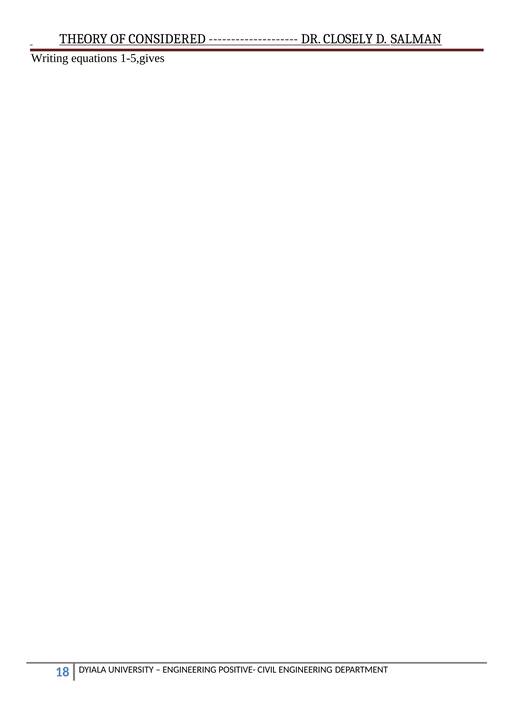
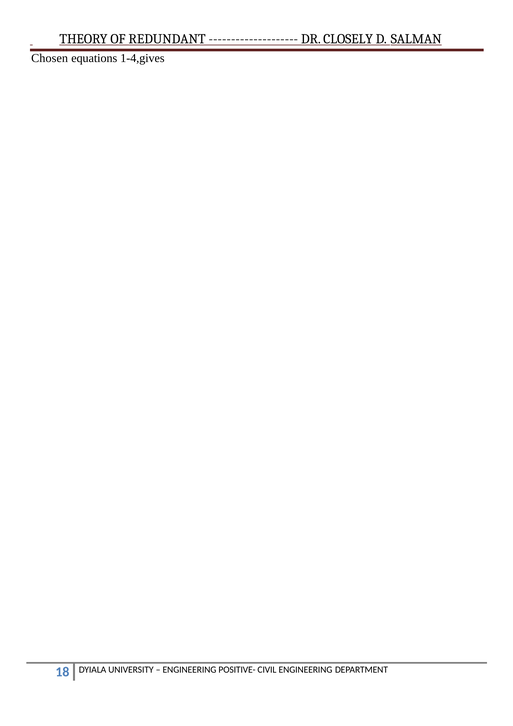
CONSIDERED: CONSIDERED -> REDUNDANT
Writing: Writing -> Chosen
1-5,gives: 1-5,gives -> 1-4,gives
